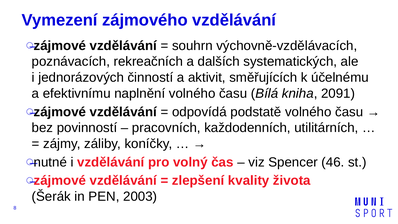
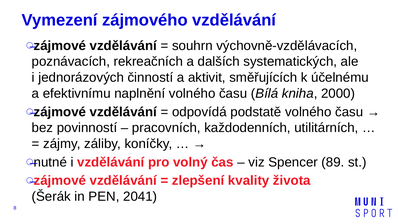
2091: 2091 -> 2000
46: 46 -> 89
2003: 2003 -> 2041
